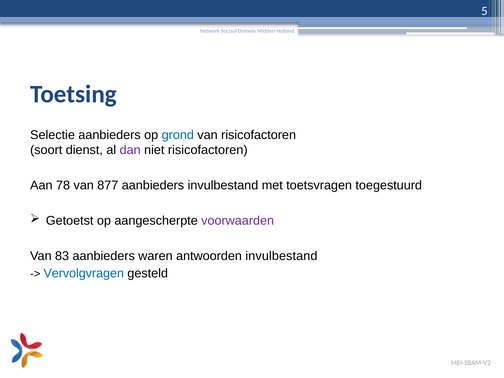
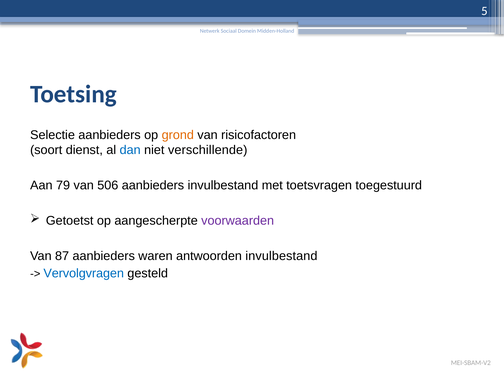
grond colour: blue -> orange
dan colour: purple -> blue
niet risicofactoren: risicofactoren -> verschillende
78: 78 -> 79
877: 877 -> 506
83: 83 -> 87
